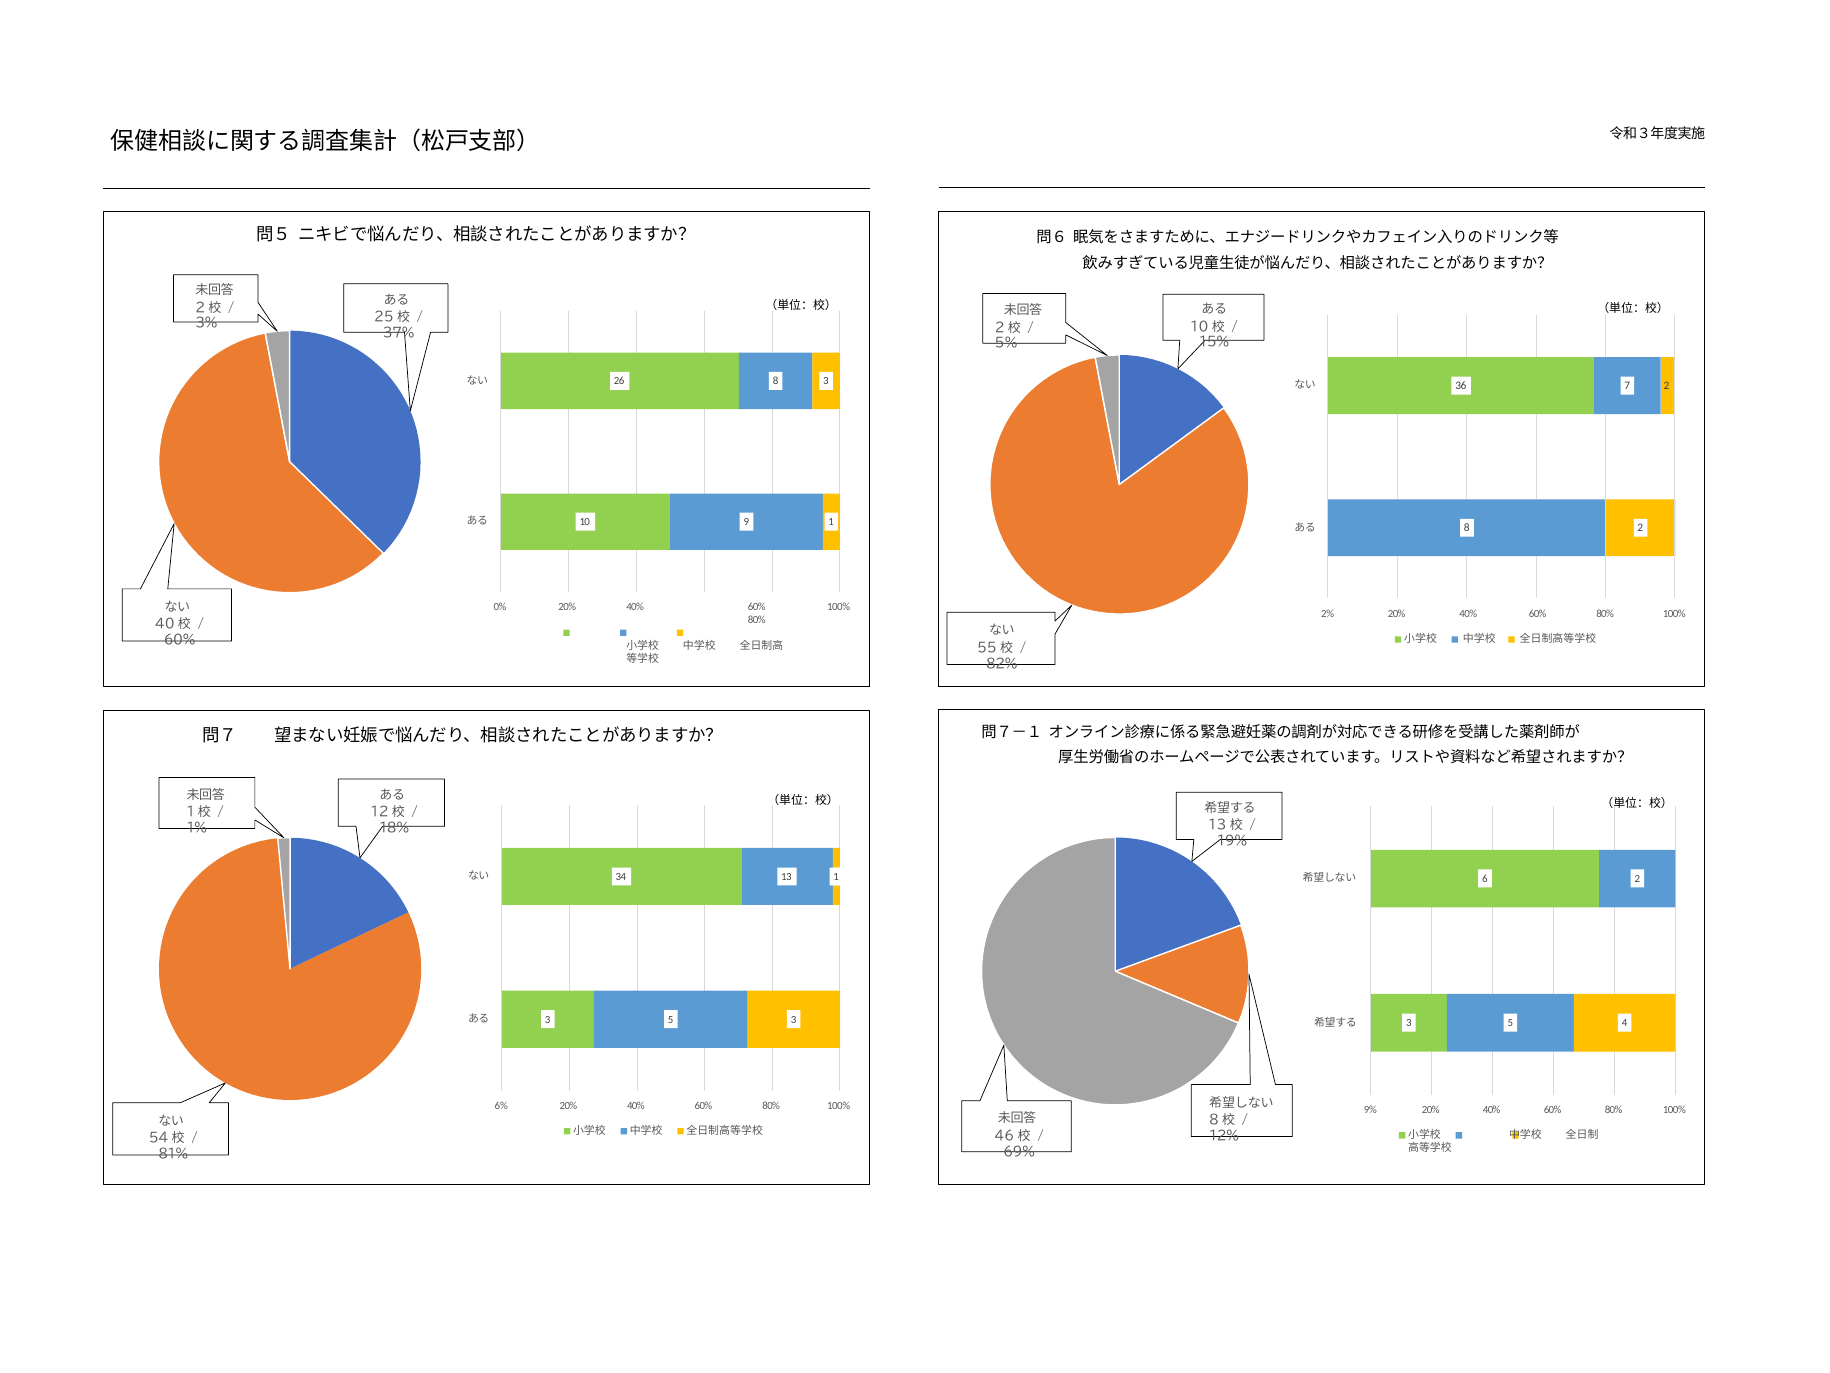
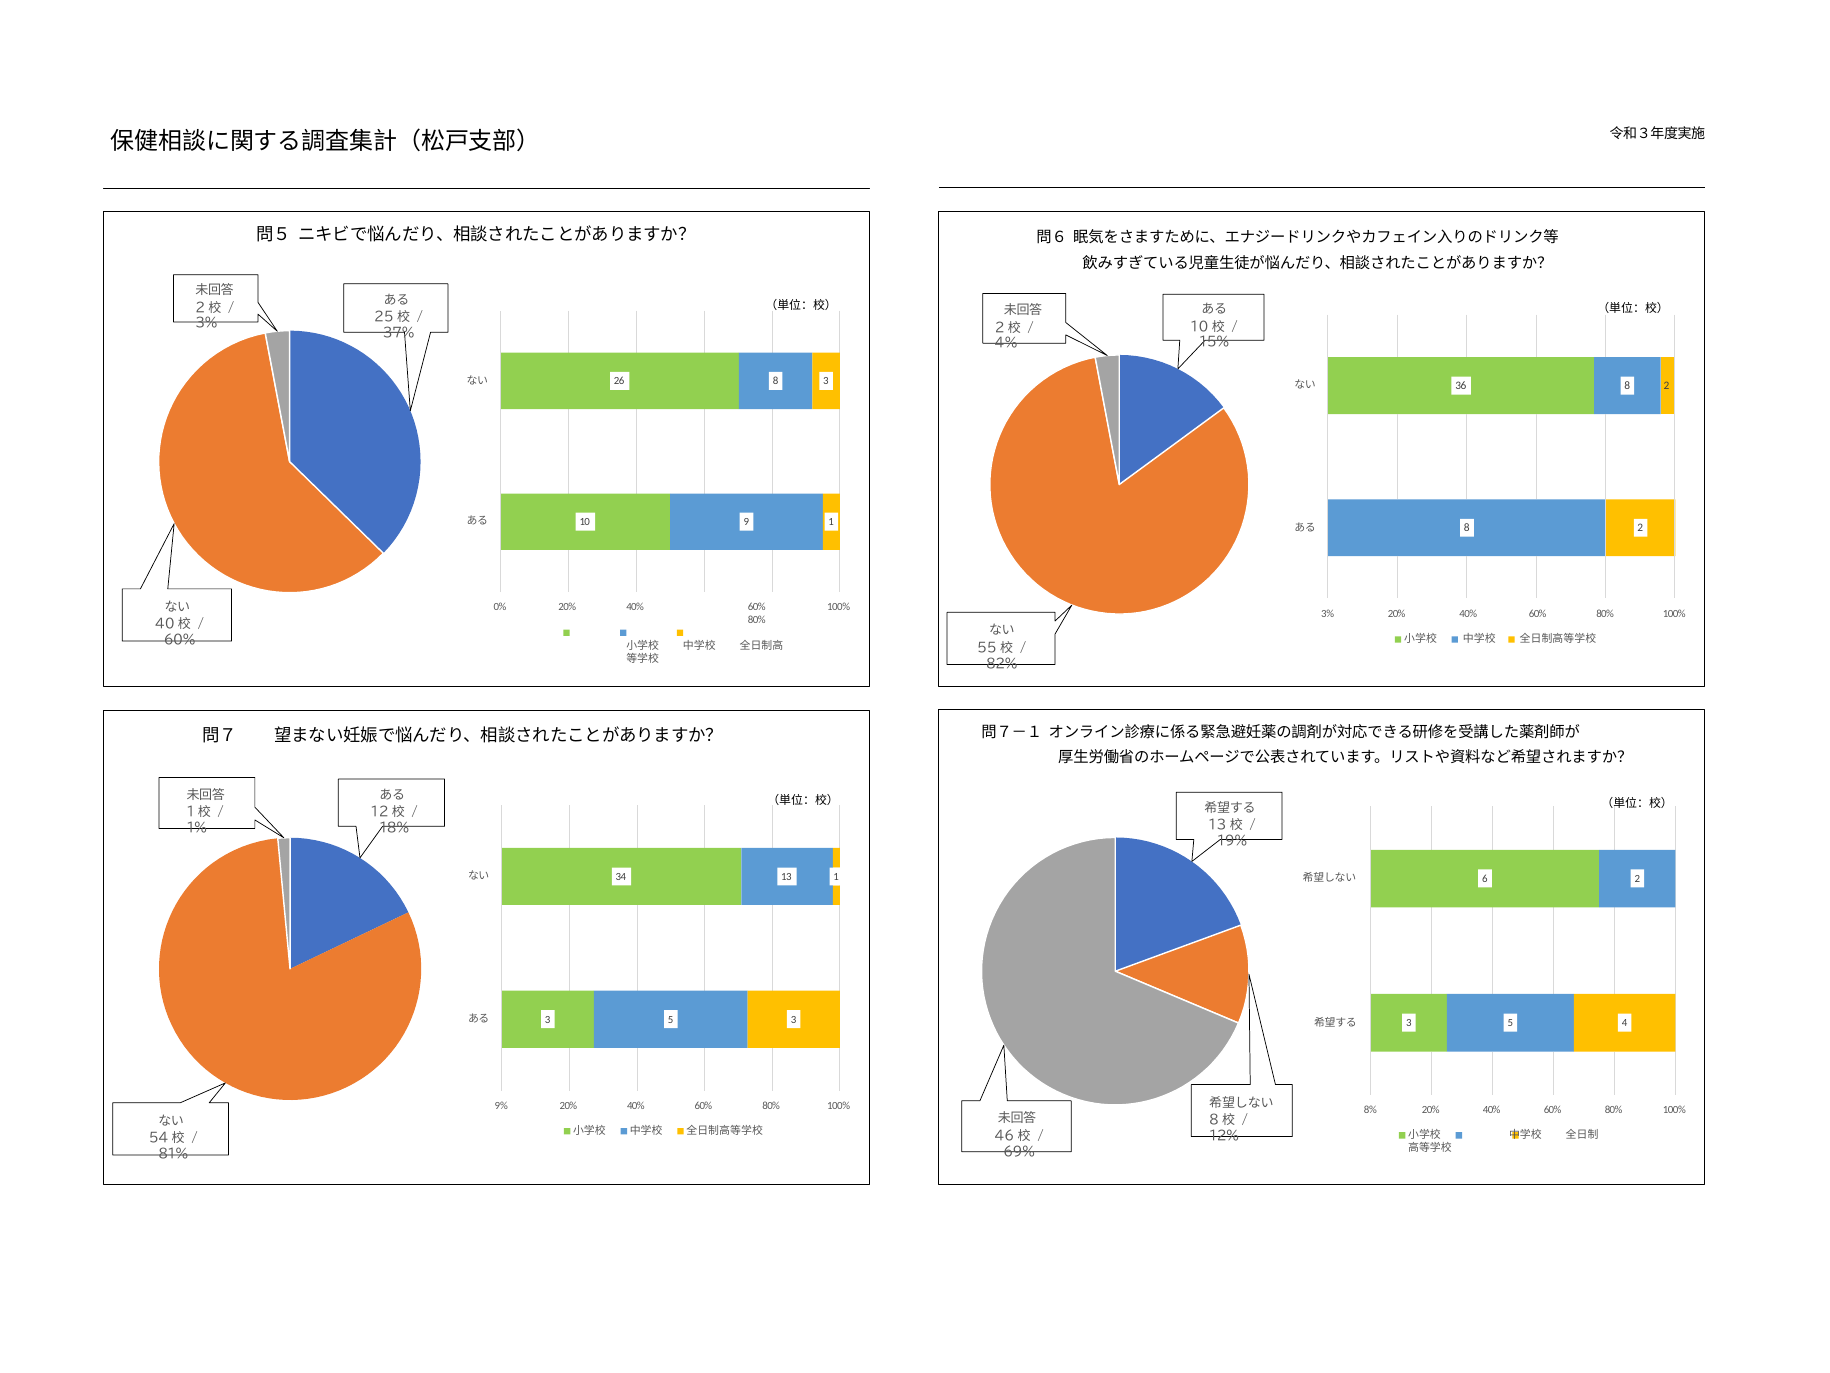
5%: 5% -> 4%
36 7: 7 -> 8
2% at (1328, 613): 2% -> 3%
6%: 6% -> 9%
9%: 9% -> 8%
